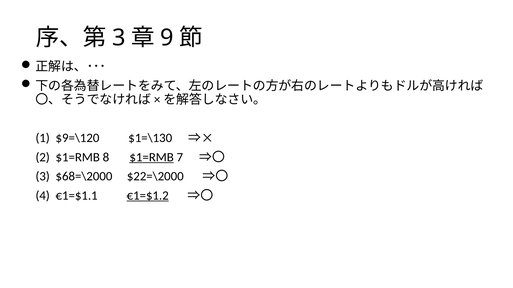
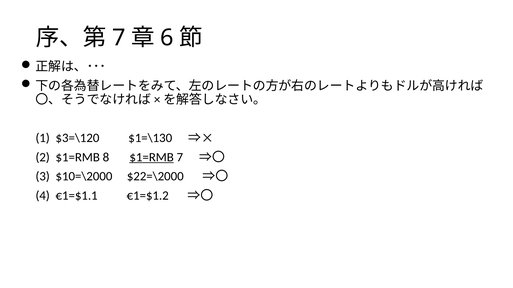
3 at (119, 38): 3 -> 7
9: 9 -> 6
$9=\120: $9=\120 -> $3=\120
$68=\2000: $68=\2000 -> $10=\2000
€1=$1.2 underline: present -> none
